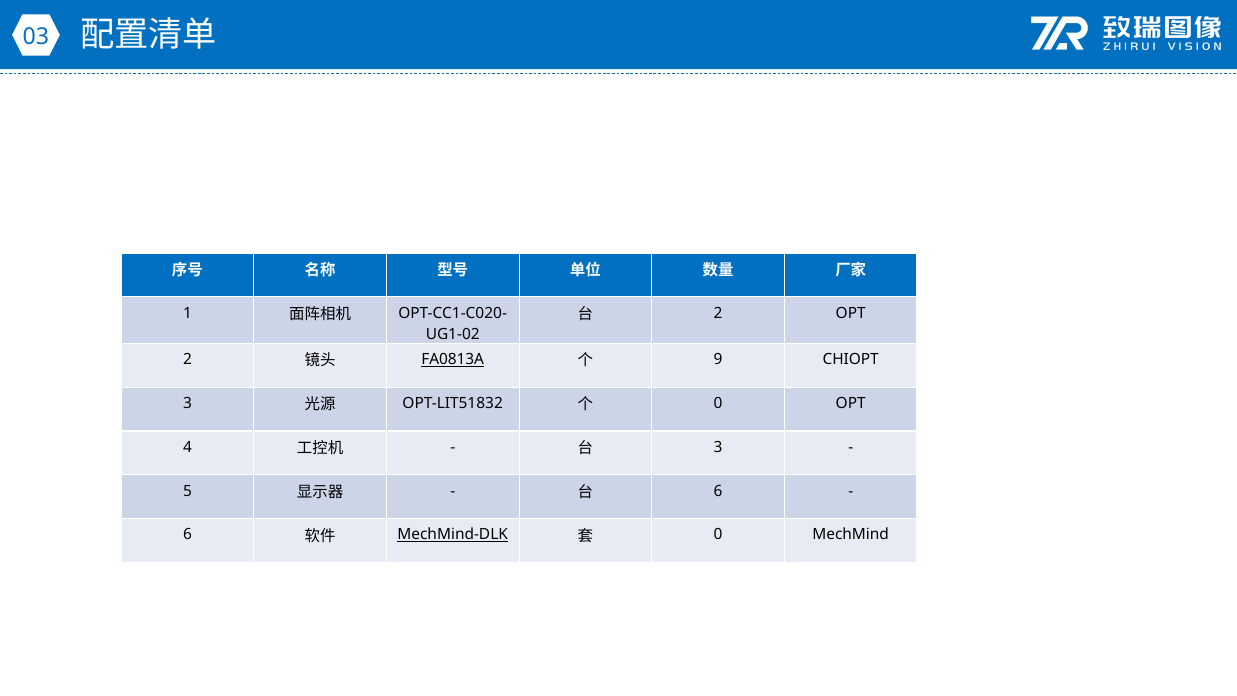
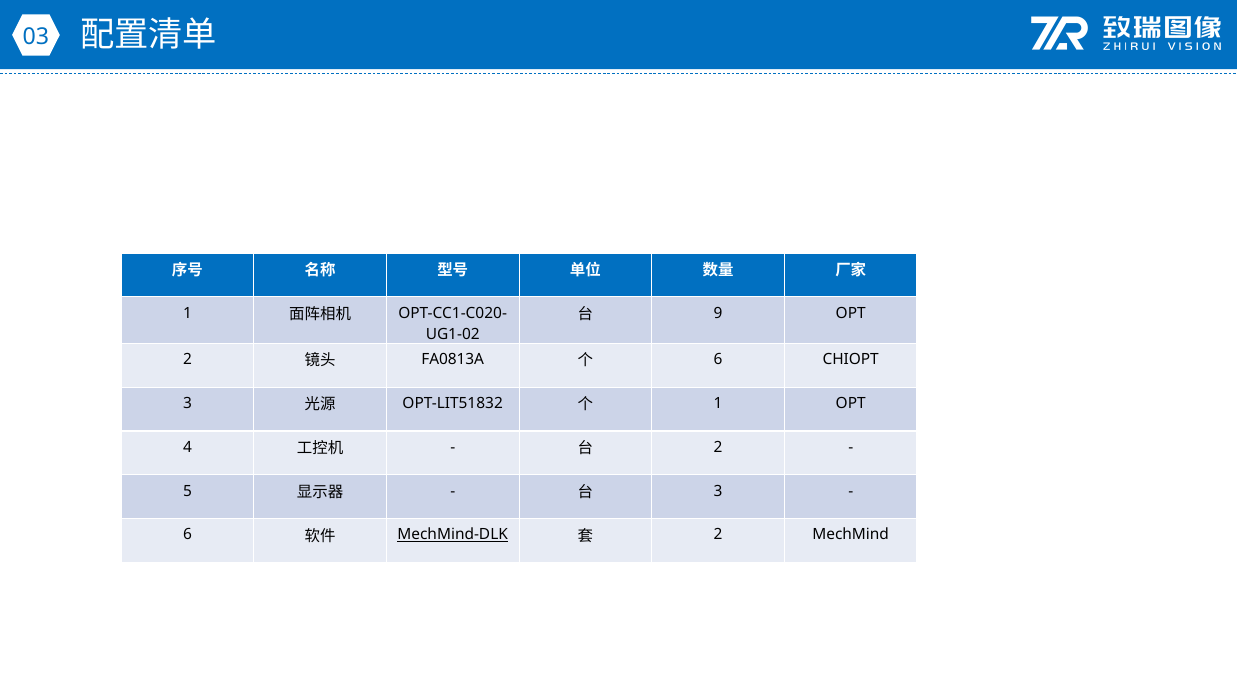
2 at (718, 313): 2 -> 9
FA0813A underline: present -> none
9 at (718, 359): 9 -> 6
0 at (718, 403): 0 -> 1
3 at (718, 447): 3 -> 2
6 at (718, 491): 6 -> 3
0 at (718, 535): 0 -> 2
